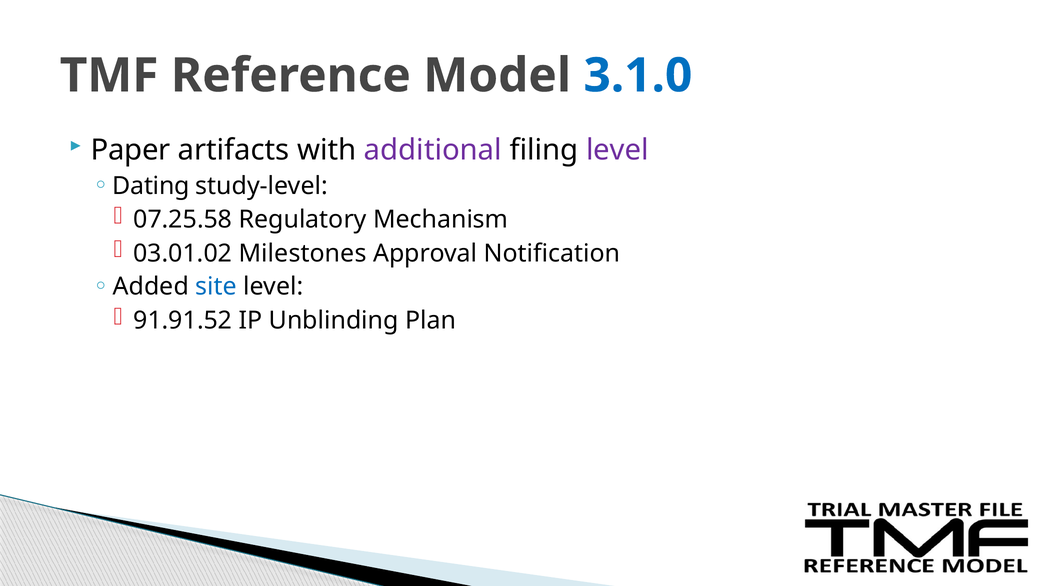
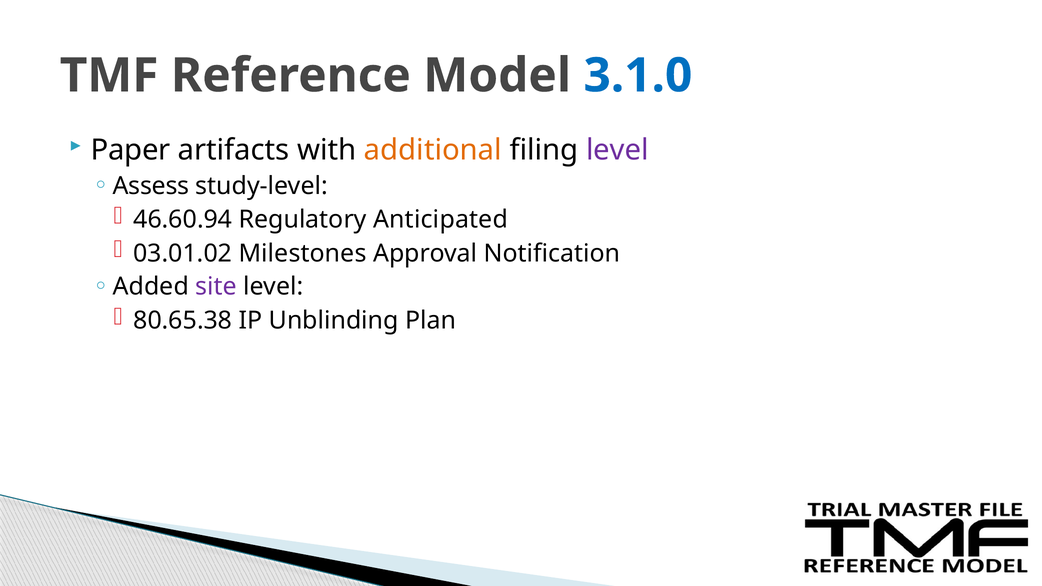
additional colour: purple -> orange
Dating: Dating -> Assess
07.25.58: 07.25.58 -> 46.60.94
Mechanism: Mechanism -> Anticipated
site colour: blue -> purple
91.91.52: 91.91.52 -> 80.65.38
